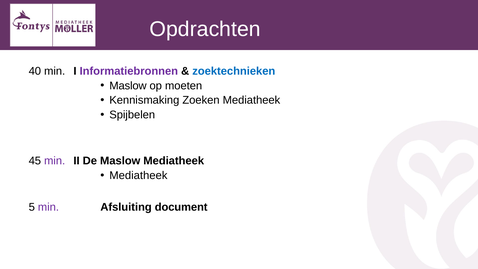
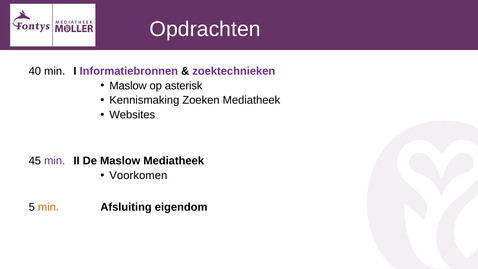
zoektechnieken colour: blue -> purple
moeten: moeten -> asterisk
Spijbelen: Spijbelen -> Websites
Mediatheek at (138, 175): Mediatheek -> Voorkomen
min at (48, 207) colour: purple -> orange
document: document -> eigendom
